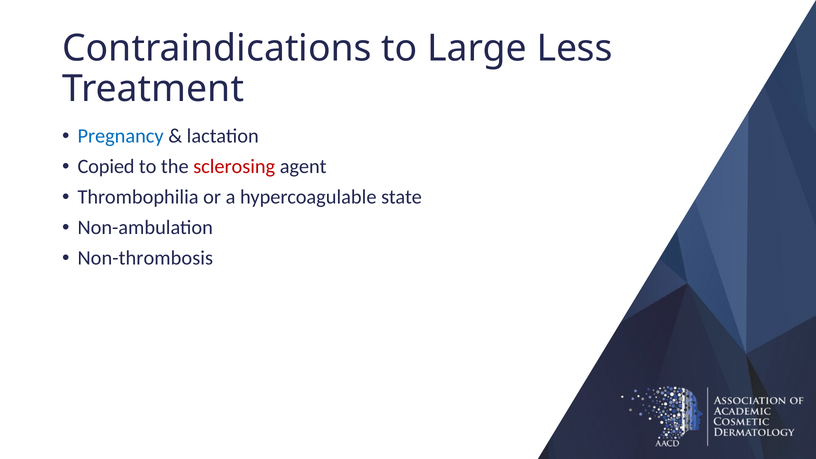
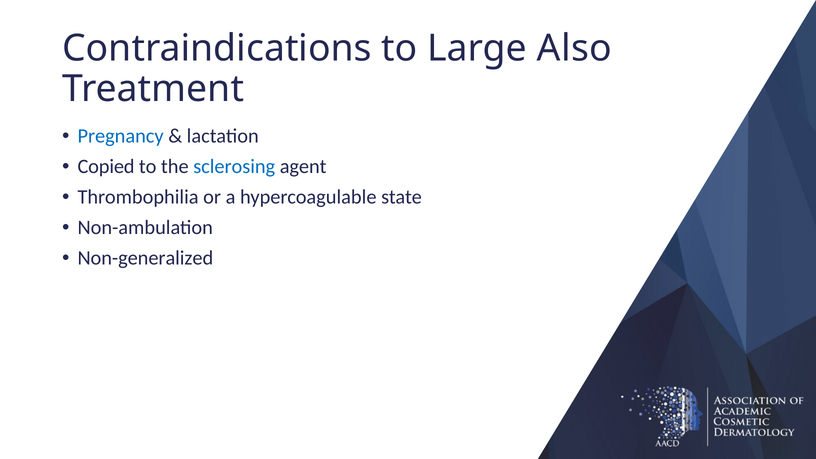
Less: Less -> Also
sclerosing colour: red -> blue
Non-thrombosis: Non-thrombosis -> Non-generalized
